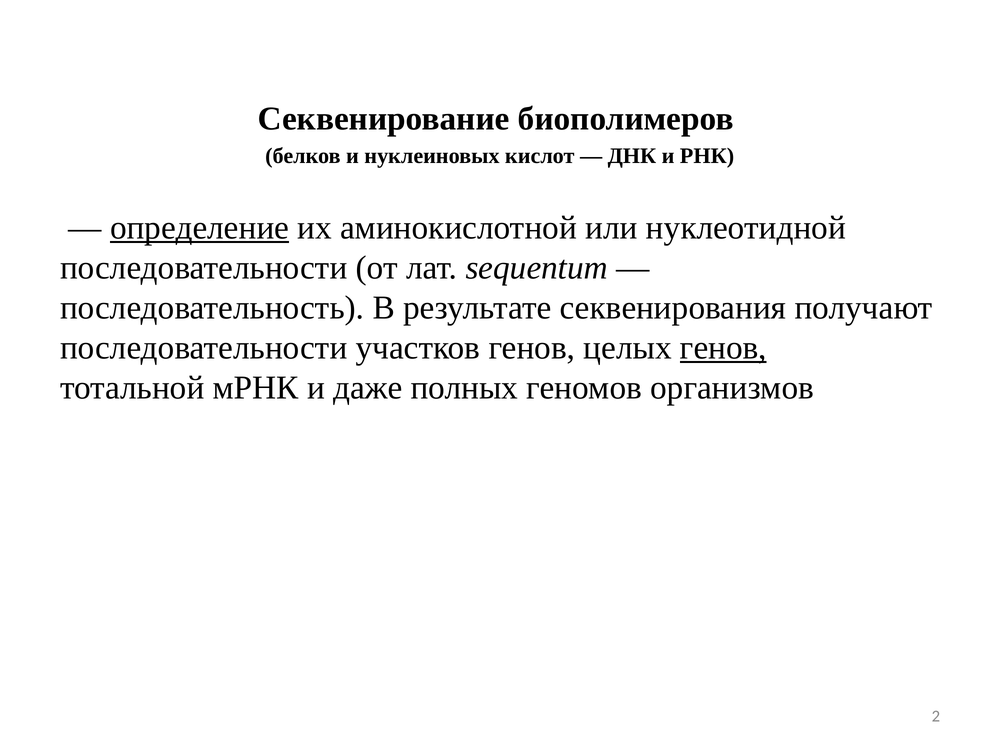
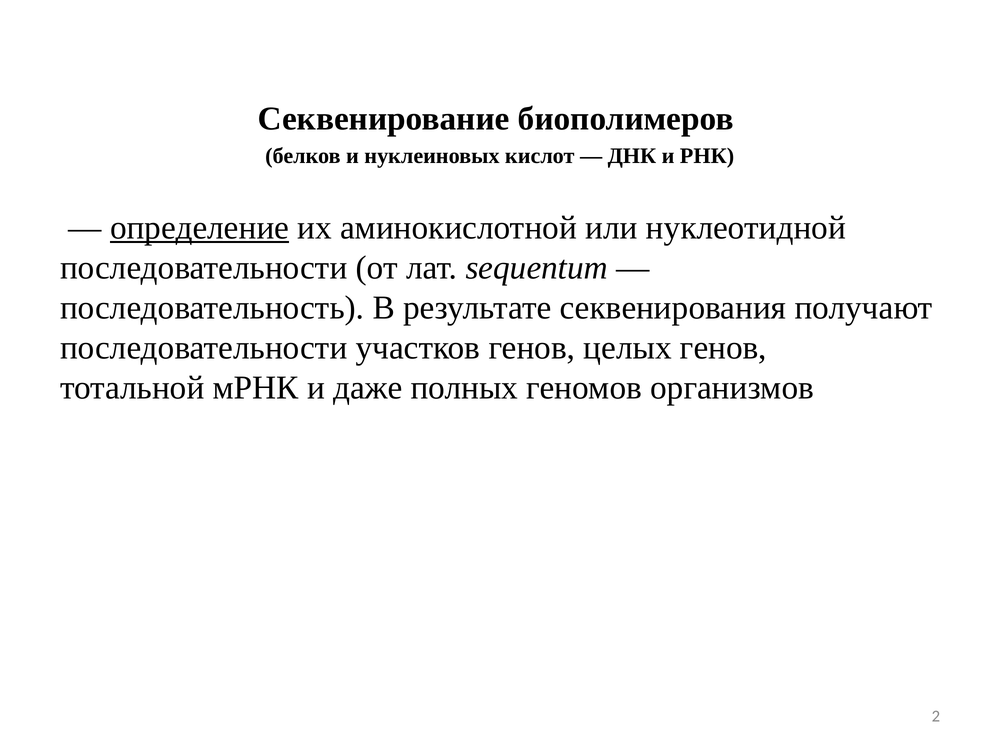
генов at (723, 348) underline: present -> none
